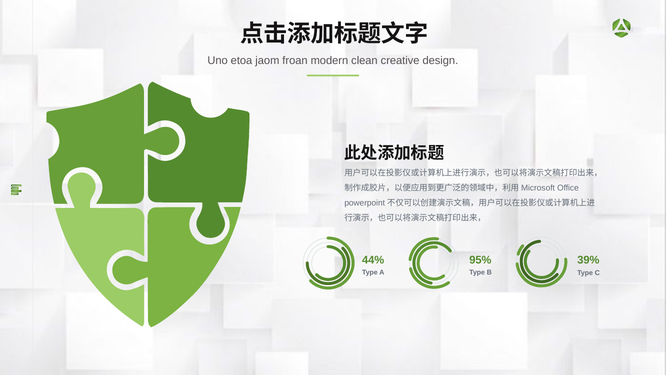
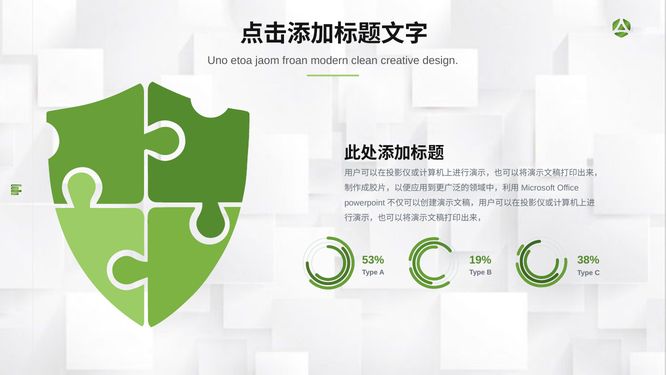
44%: 44% -> 53%
95%: 95% -> 19%
39%: 39% -> 38%
